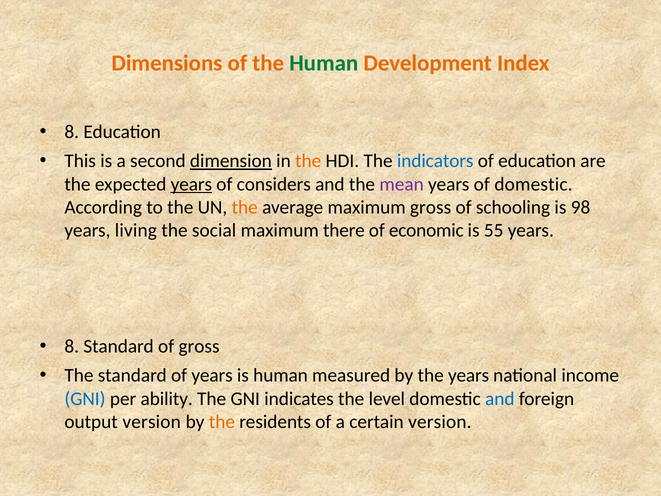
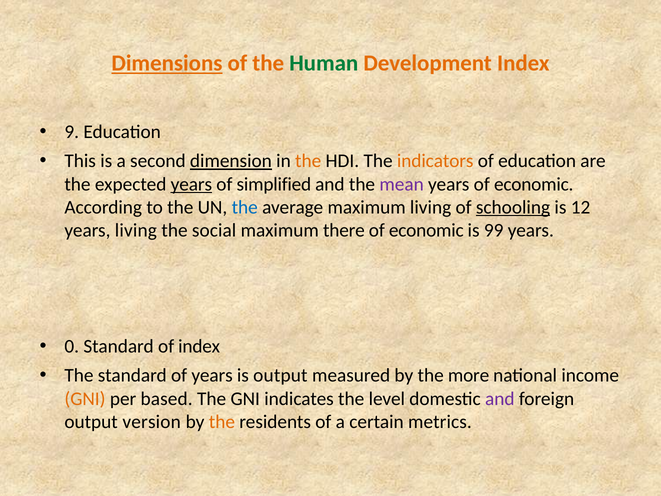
Dimensions underline: none -> present
8 at (72, 132): 8 -> 9
indicators colour: blue -> orange
considers: considers -> simplified
years of domestic: domestic -> economic
the at (245, 207) colour: orange -> blue
maximum gross: gross -> living
schooling underline: none -> present
98: 98 -> 12
55: 55 -> 99
8 at (72, 346): 8 -> 0
of gross: gross -> index
is human: human -> output
the years: years -> more
GNI at (85, 399) colour: blue -> orange
ability: ability -> based
and at (500, 399) colour: blue -> purple
certain version: version -> metrics
